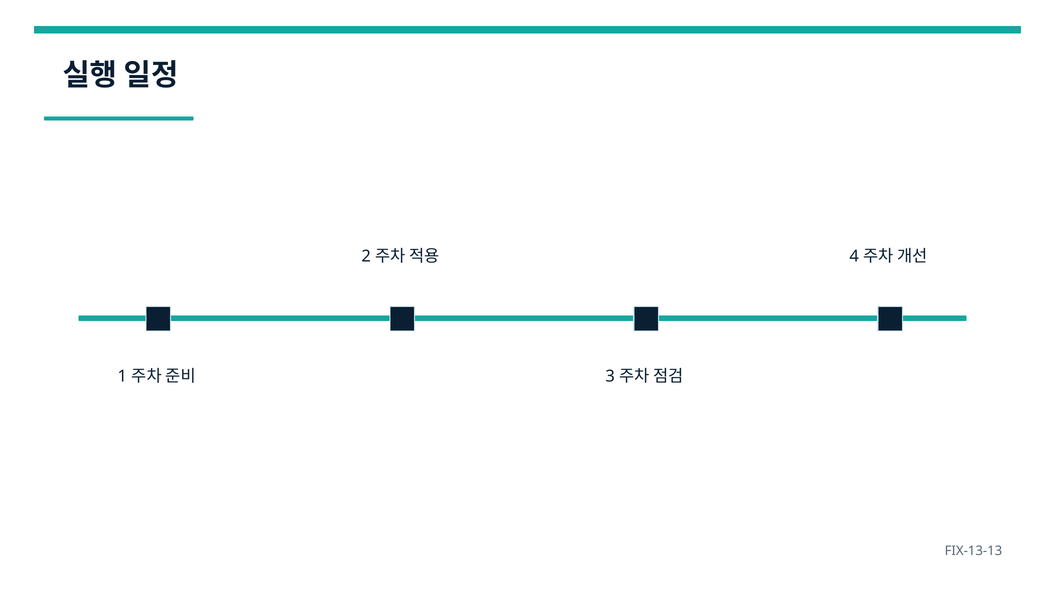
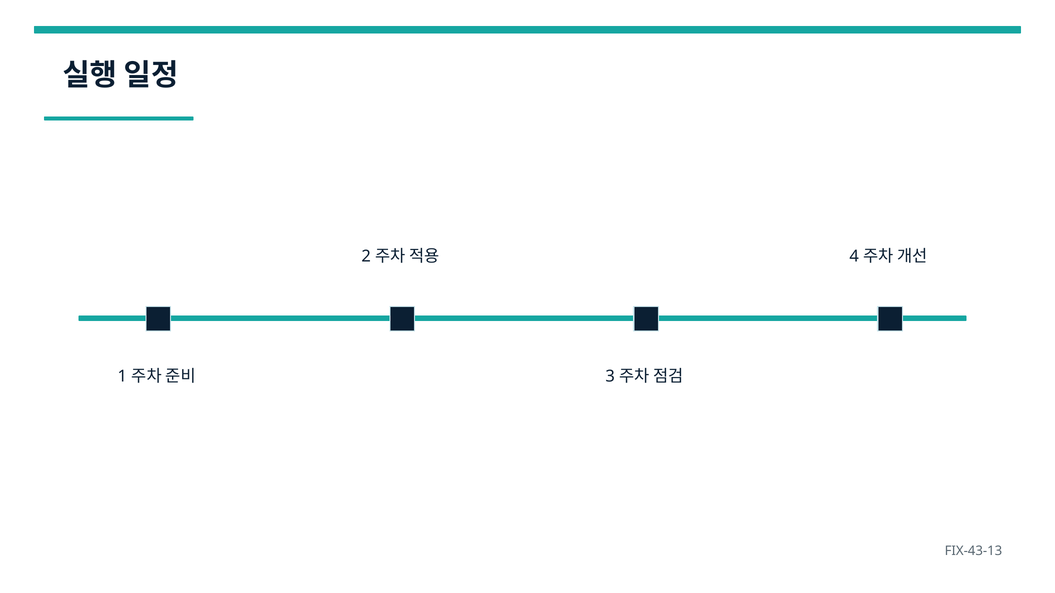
FIX-13-13: FIX-13-13 -> FIX-43-13
